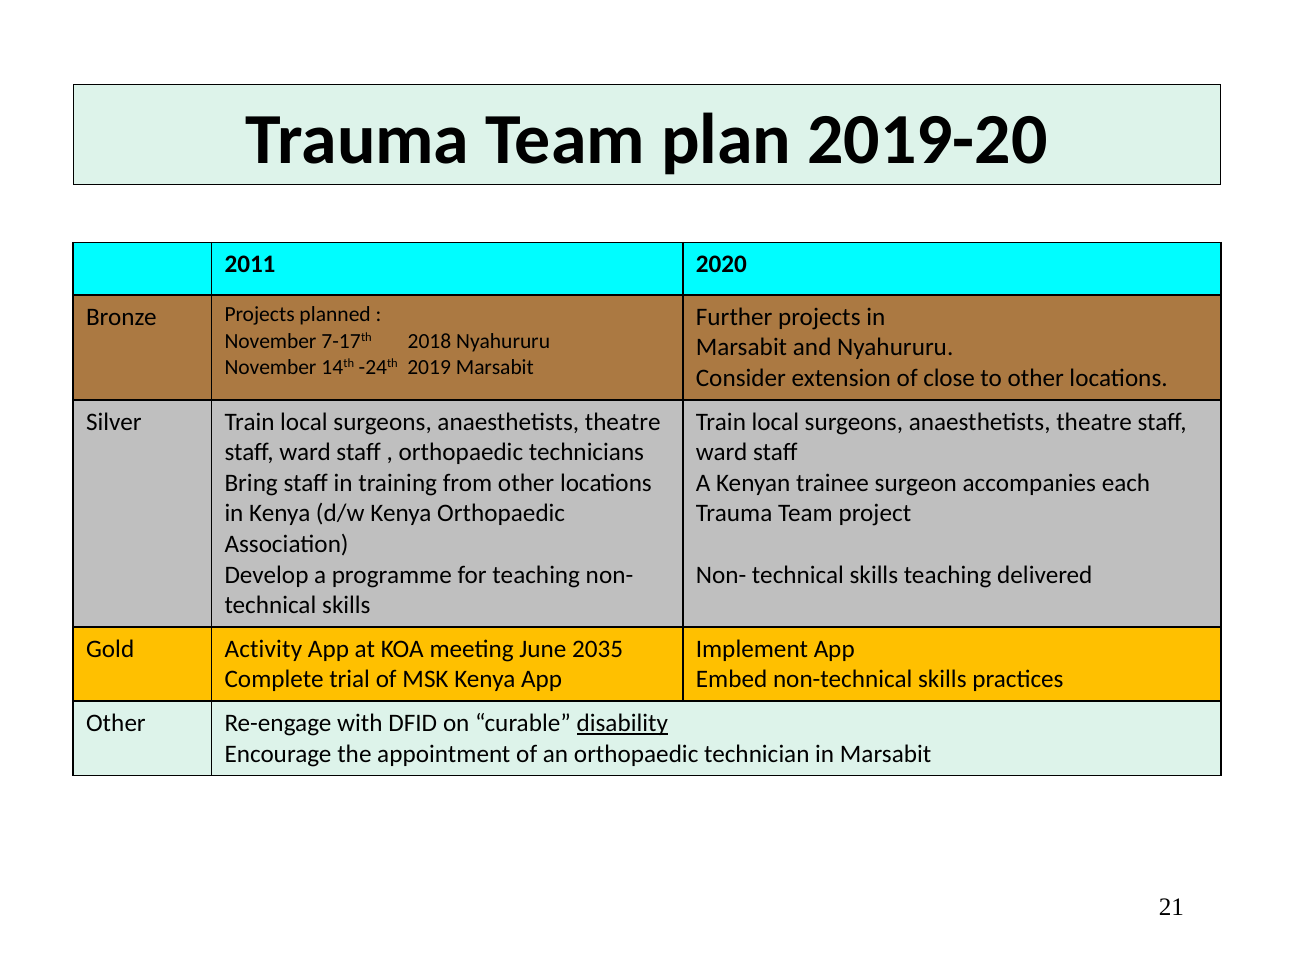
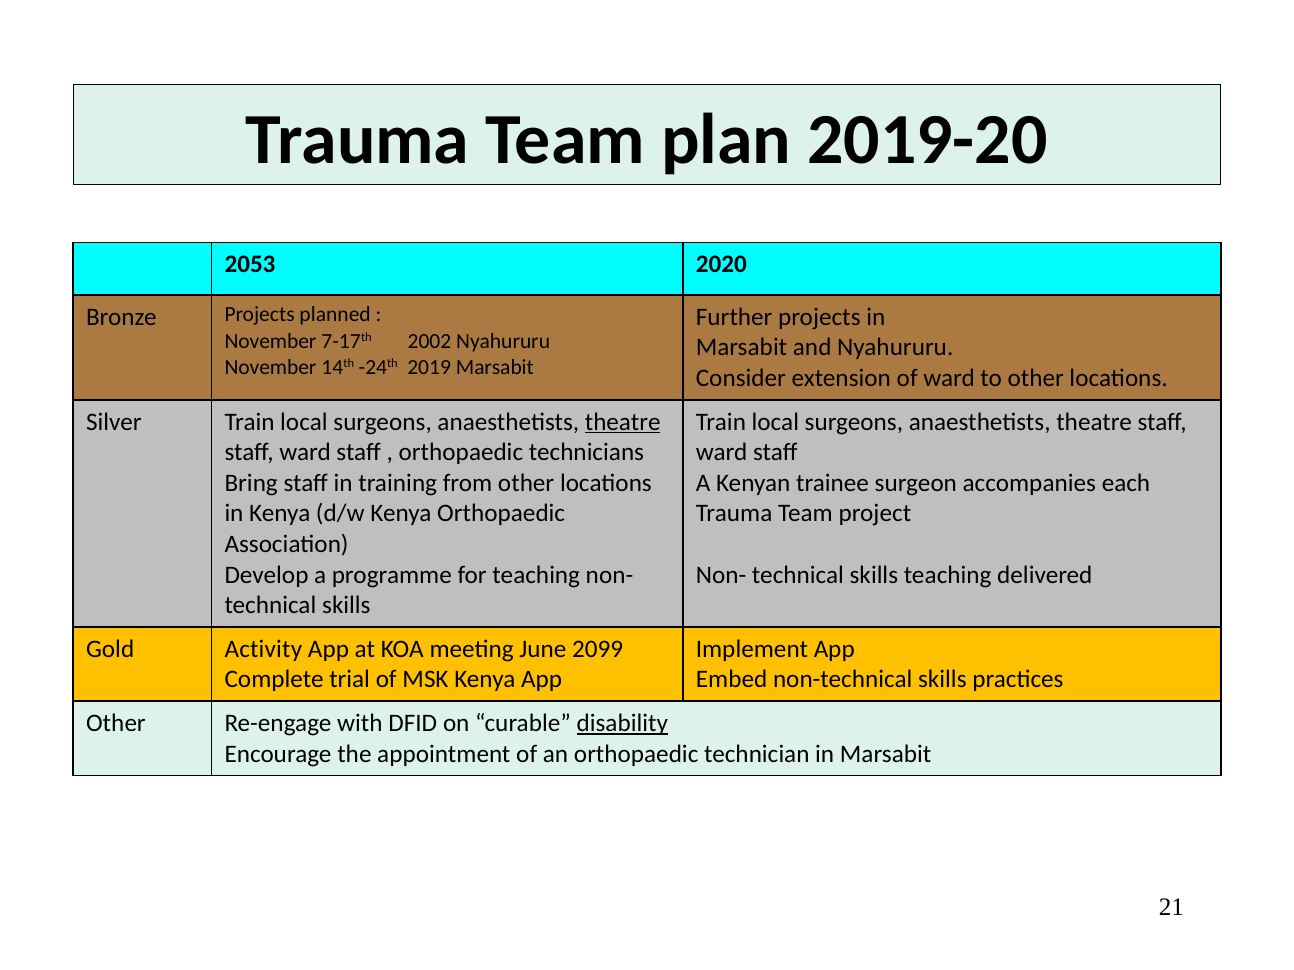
2011: 2011 -> 2053
2018: 2018 -> 2002
of close: close -> ward
theatre at (623, 422) underline: none -> present
2035: 2035 -> 2099
